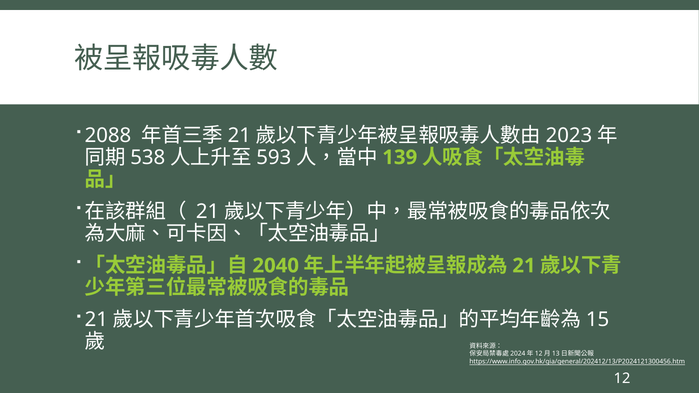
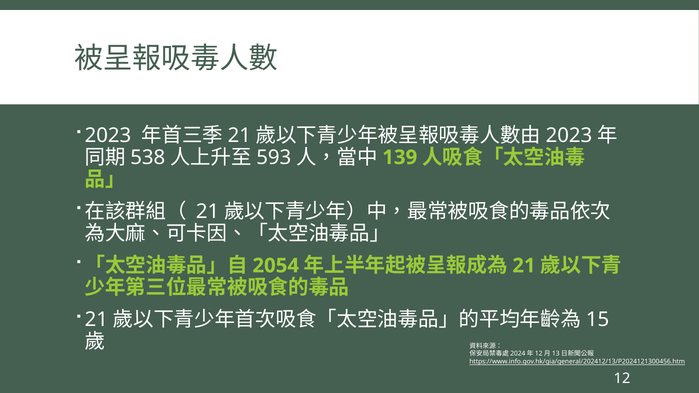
2088 at (108, 135): 2088 -> 2023
2040: 2040 -> 2054
